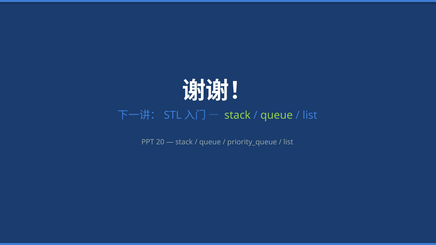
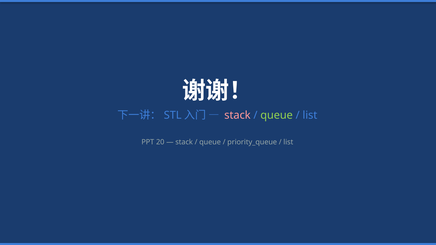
stack at (237, 115) colour: light green -> pink
